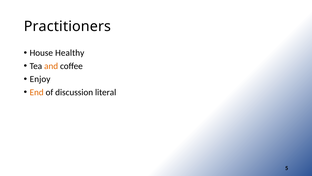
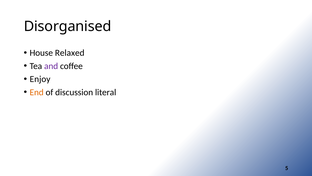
Practitioners: Practitioners -> Disorganised
Healthy: Healthy -> Relaxed
and colour: orange -> purple
